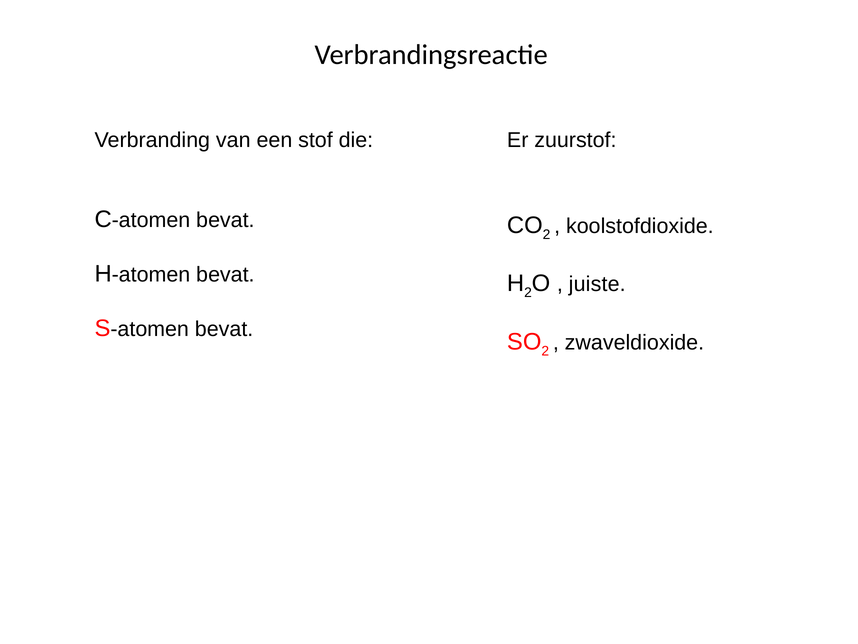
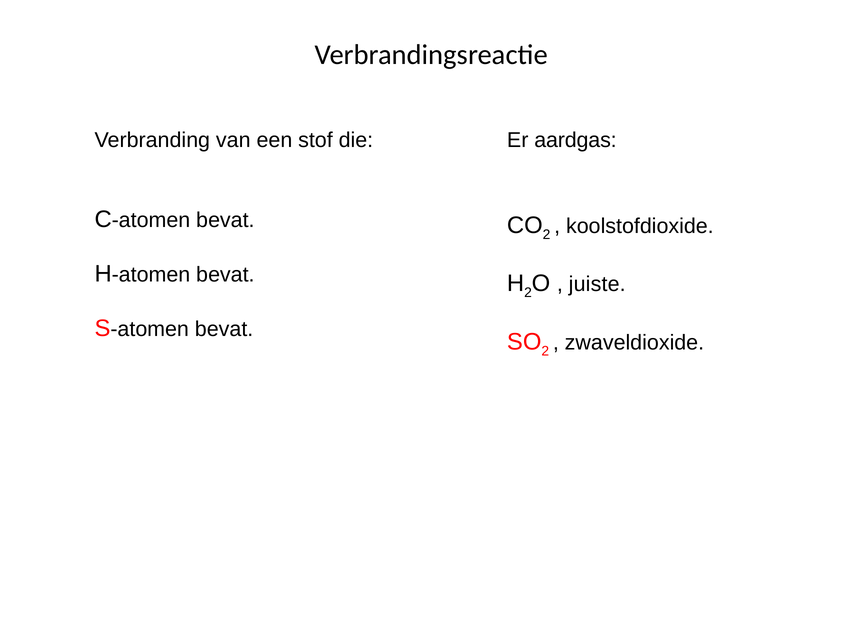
zuurstof: zuurstof -> aardgas
